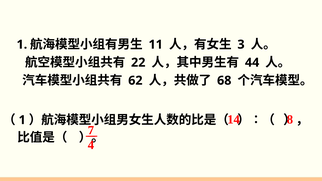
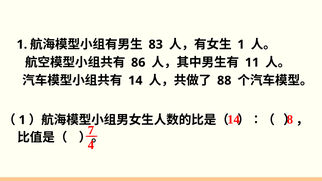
11: 11 -> 83
3 at (241, 45): 3 -> 1
22: 22 -> 86
44: 44 -> 11
62 at (135, 81): 62 -> 14
68: 68 -> 88
